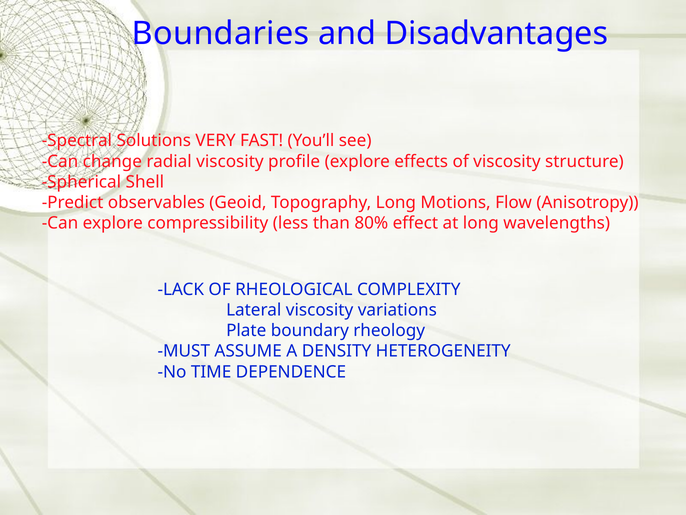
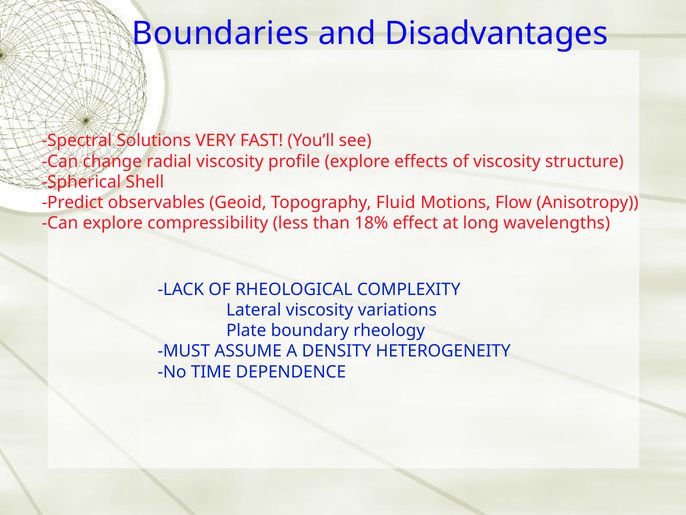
Topography Long: Long -> Fluid
80%: 80% -> 18%
